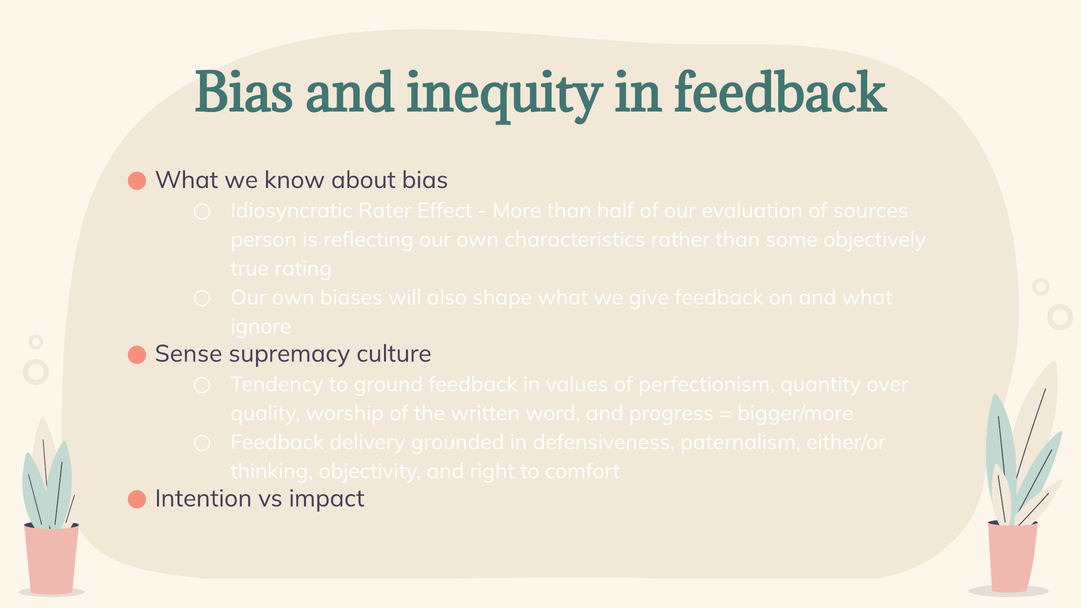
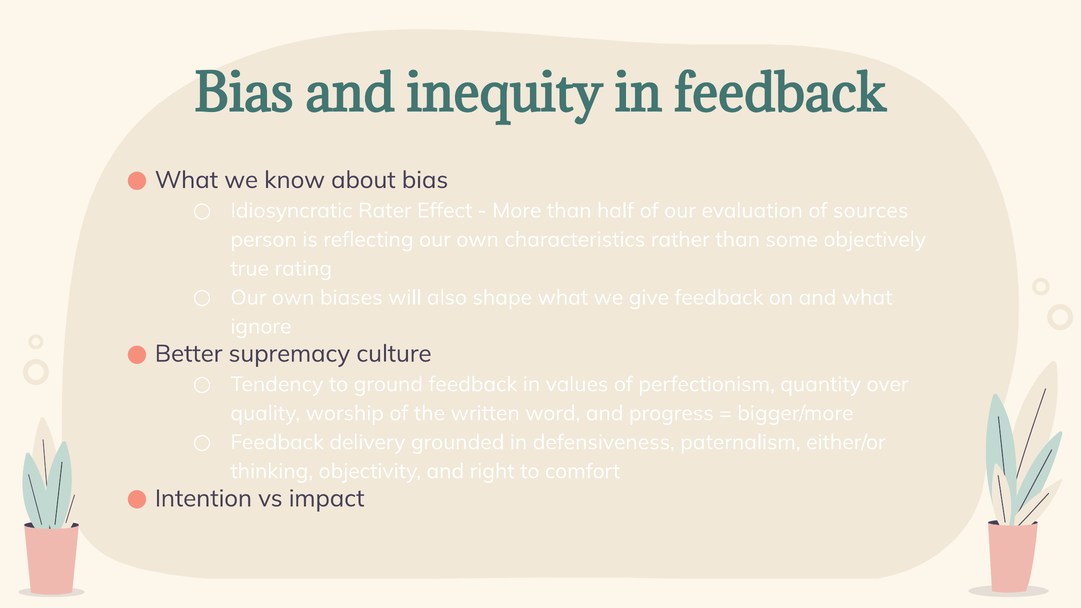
Sense: Sense -> Better
